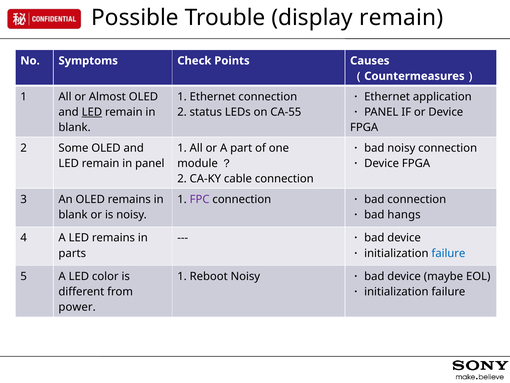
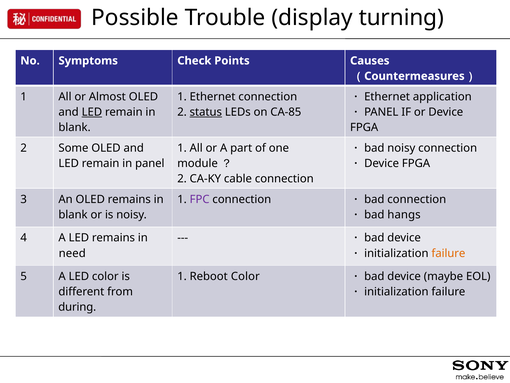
display remain: remain -> turning
status underline: none -> present
CA-55: CA-55 -> CA-85
failure at (448, 253) colour: blue -> orange
parts: parts -> need
Reboot Noisy: Noisy -> Color
power: power -> during
